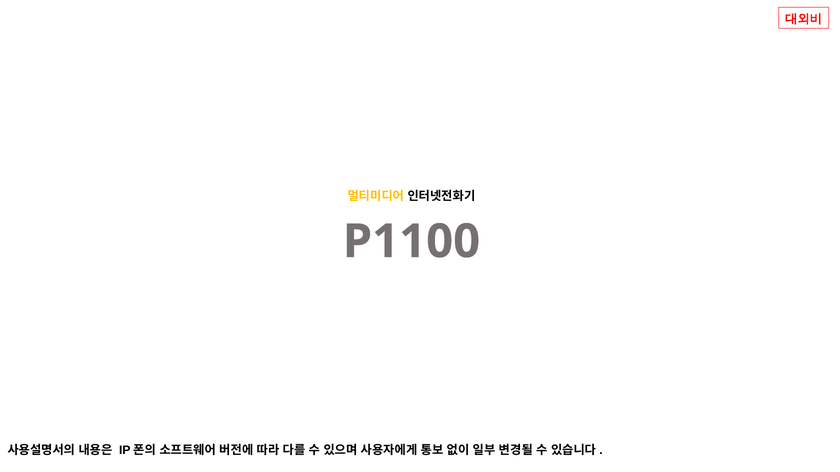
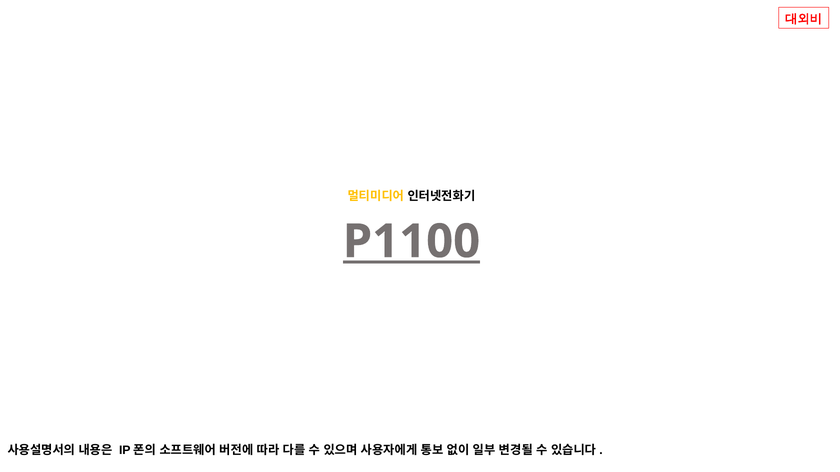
P1100 underline: none -> present
